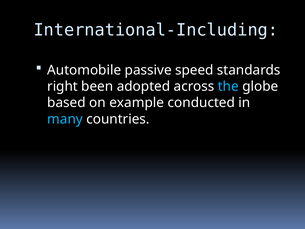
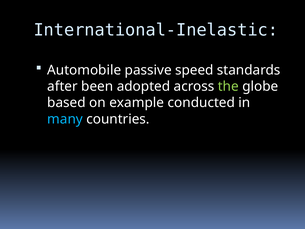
International-Including: International-Including -> International-Inelastic
right: right -> after
the colour: light blue -> light green
